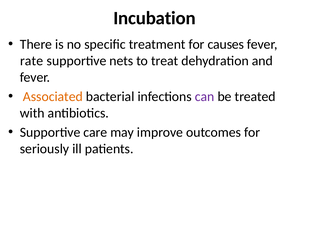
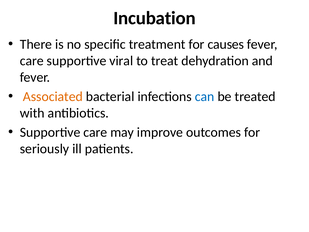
rate at (32, 61): rate -> care
nets: nets -> viral
can colour: purple -> blue
